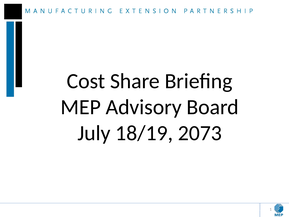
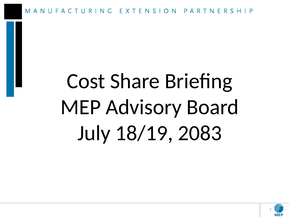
2073: 2073 -> 2083
